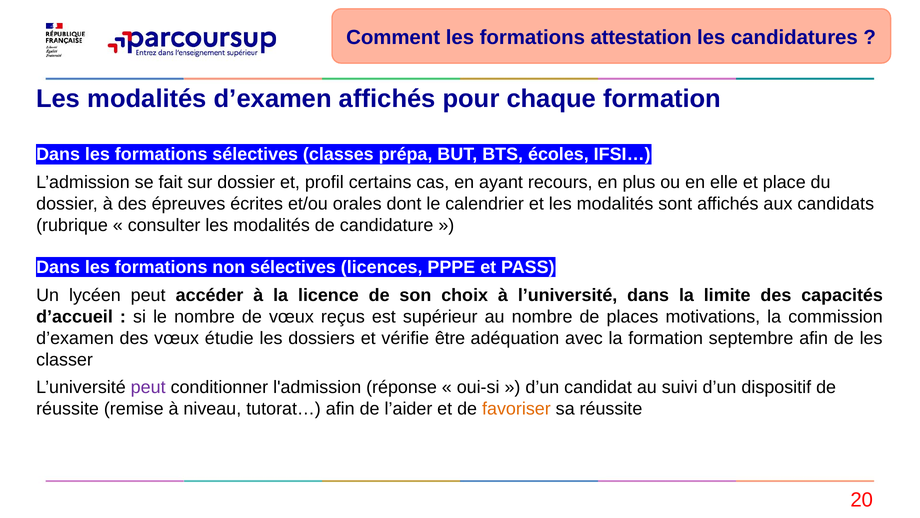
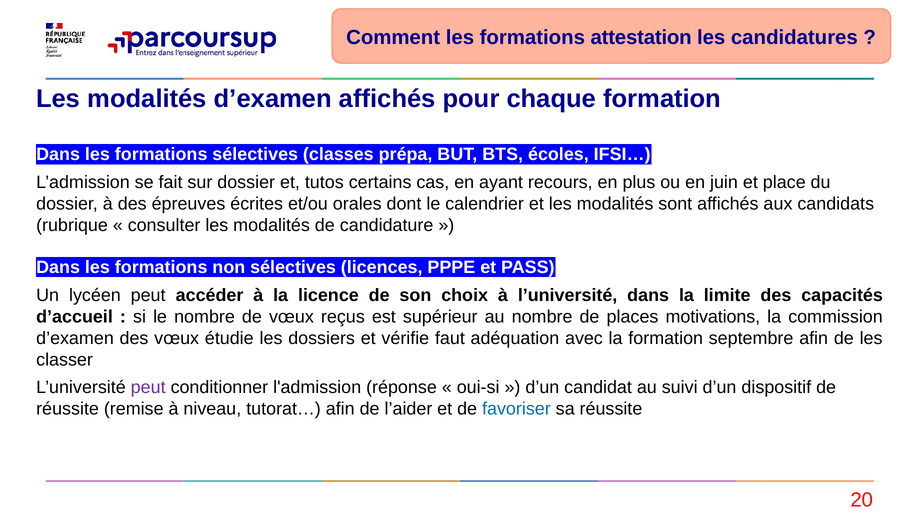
profil: profil -> tutos
elle: elle -> juin
être: être -> faut
favoriser colour: orange -> blue
